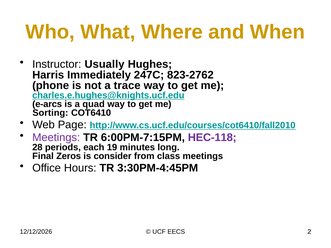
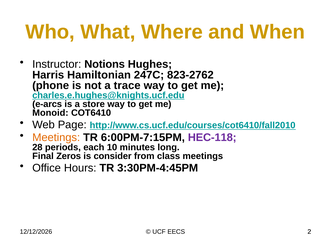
Usually: Usually -> Notions
Immediately: Immediately -> Hamiltonian
quad: quad -> store
Sorting: Sorting -> Monoid
Meetings at (56, 138) colour: purple -> orange
19: 19 -> 10
